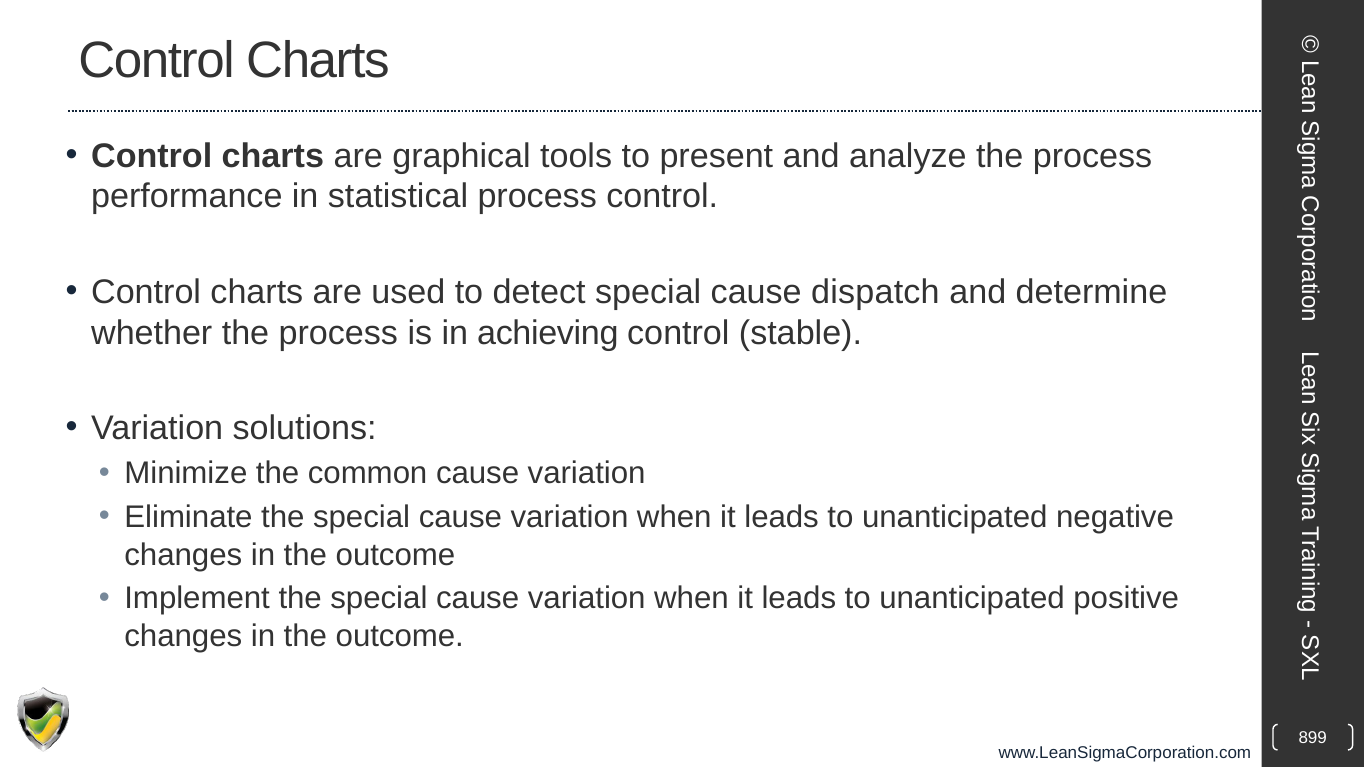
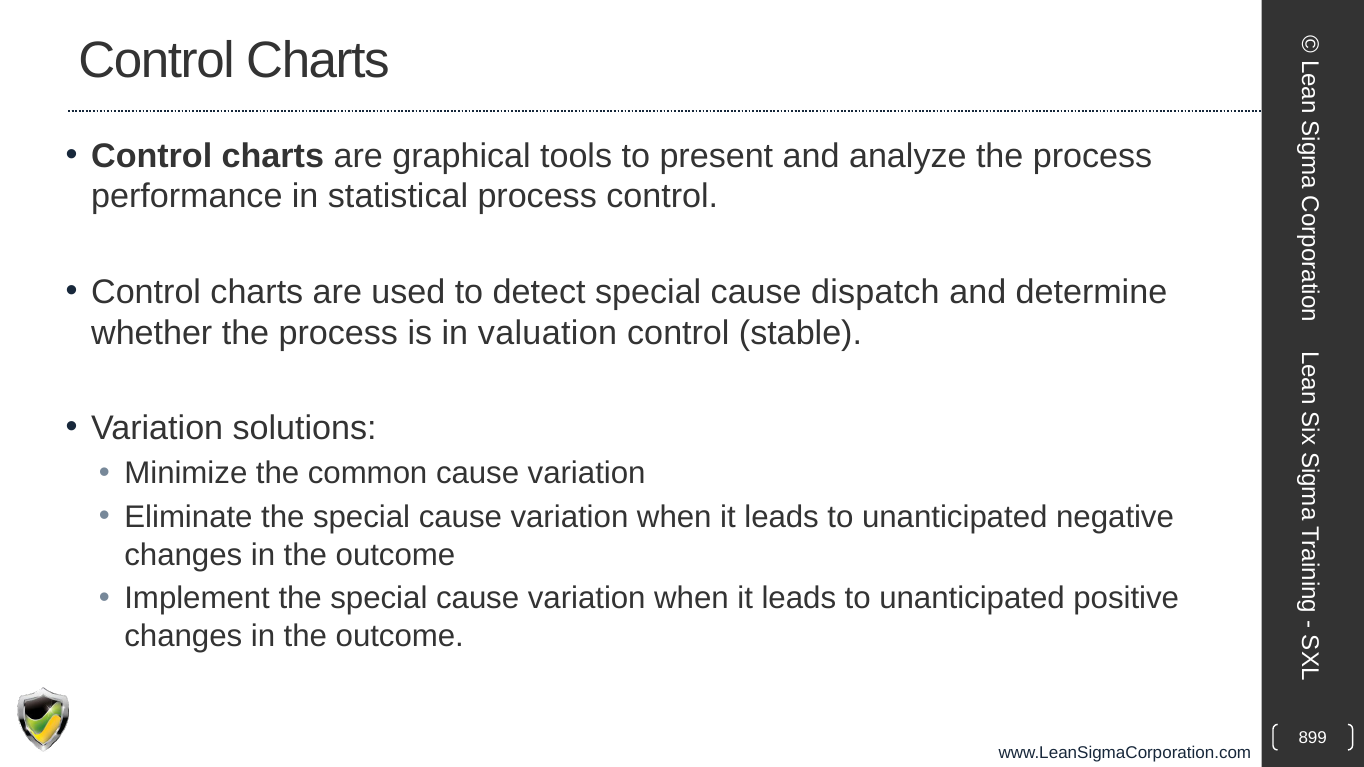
achieving: achieving -> valuation
